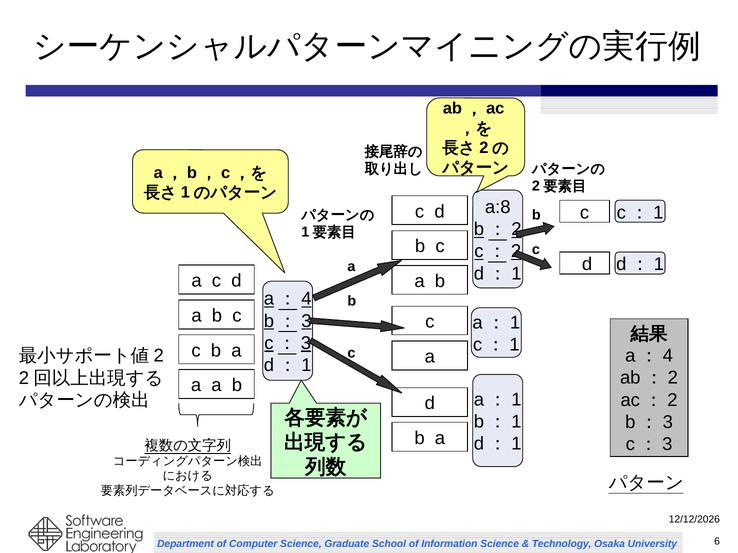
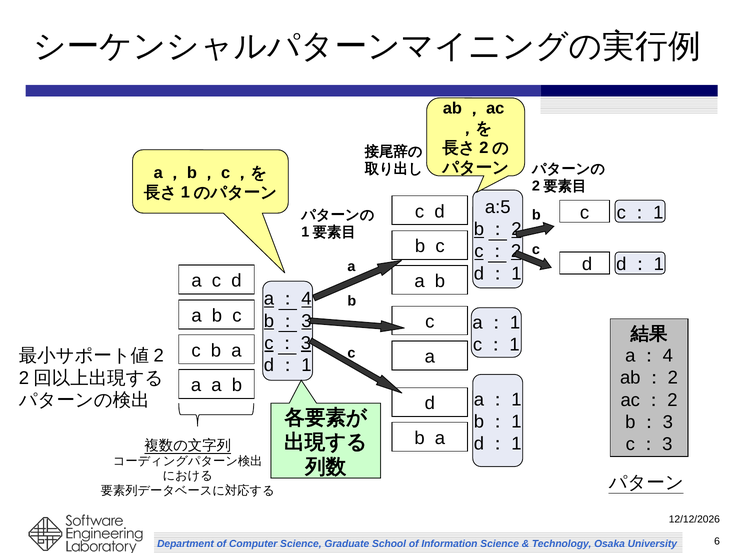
a:8: a:8 -> a:5
